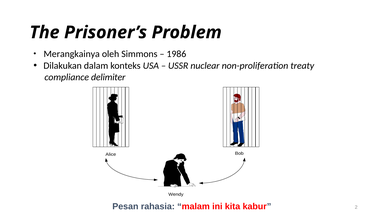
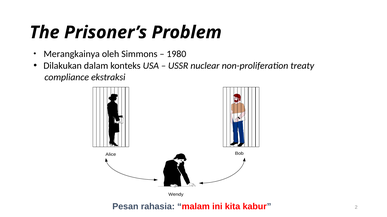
1986: 1986 -> 1980
delimiter: delimiter -> ekstraksi
